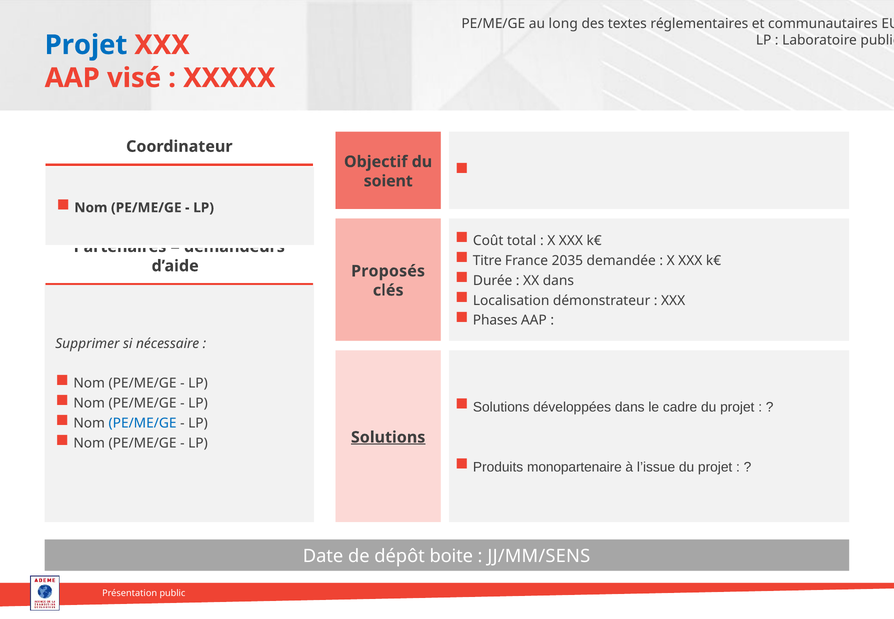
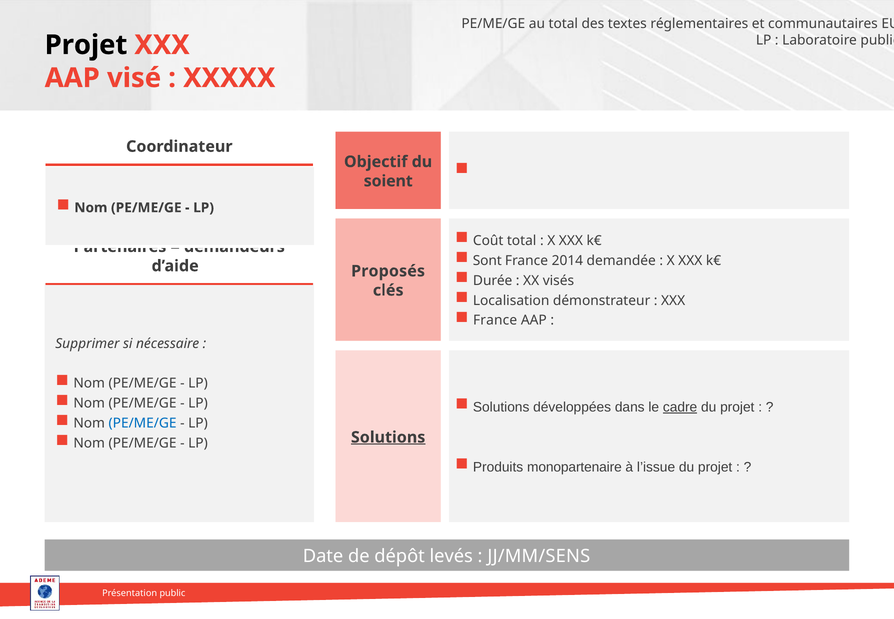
au long: long -> total
Projet at (86, 45) colour: blue -> black
Titre: Titre -> Sont
2035: 2035 -> 2014
XX dans: dans -> visés
Phases at (495, 320): Phases -> France
cadre underline: none -> present
boite: boite -> levés
